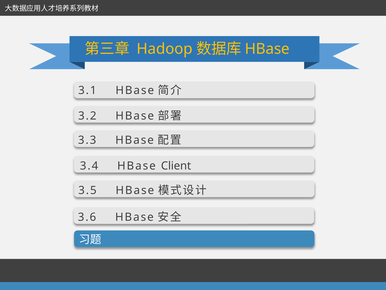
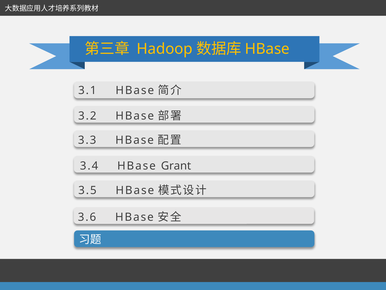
Client: Client -> Grant
